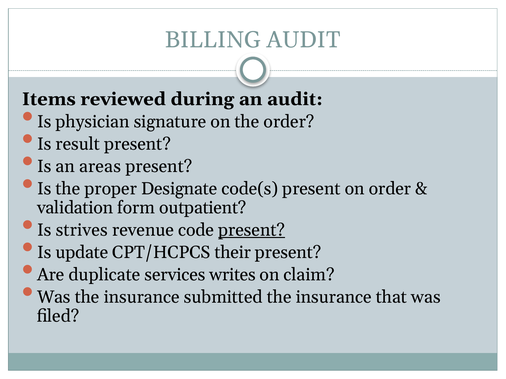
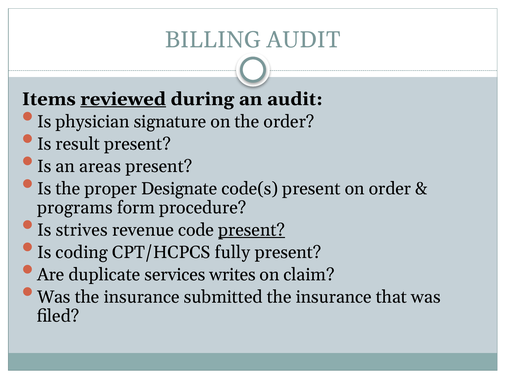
reviewed underline: none -> present
validation: validation -> programs
outpatient: outpatient -> procedure
update: update -> coding
their: their -> fully
